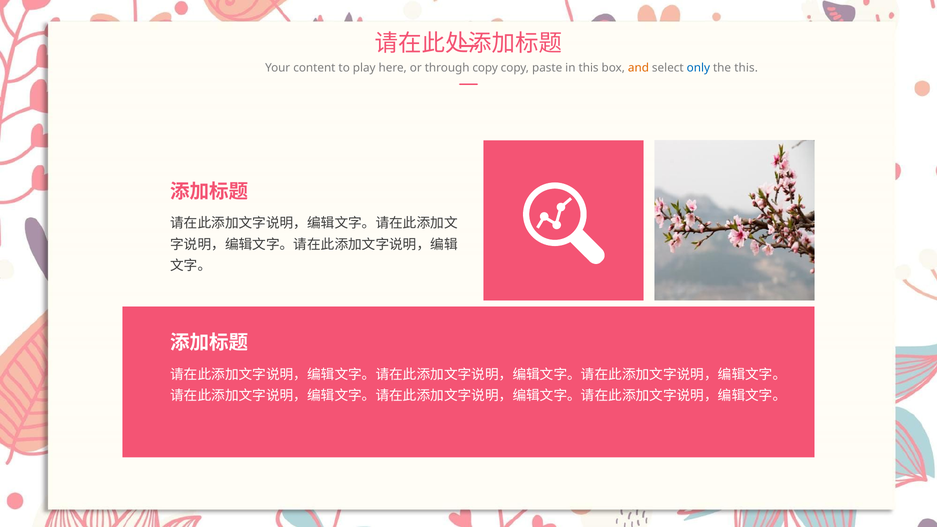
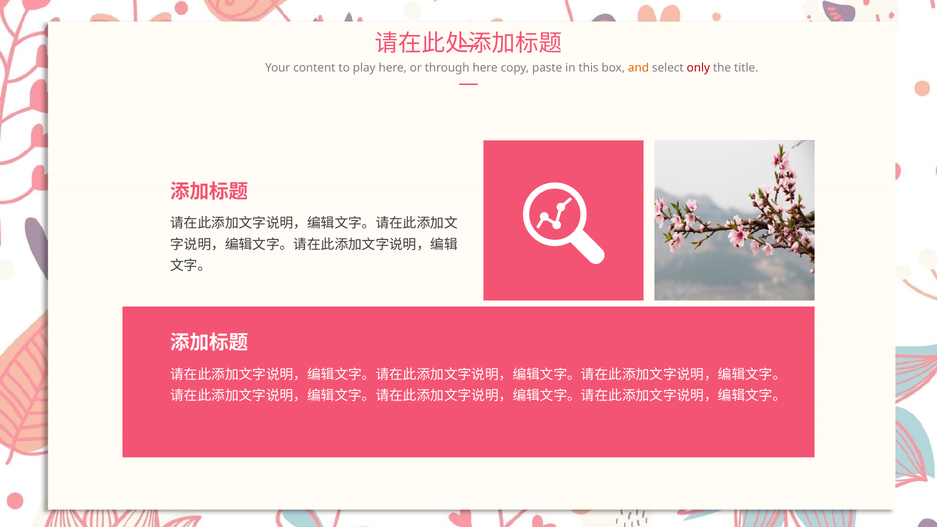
through copy: copy -> here
only colour: blue -> red
the this: this -> title
